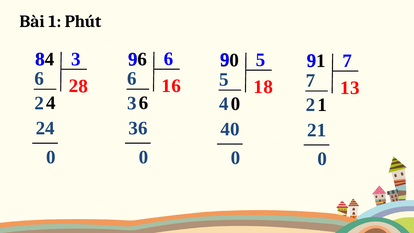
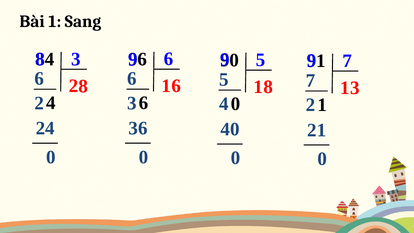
Phút: Phút -> Sang
